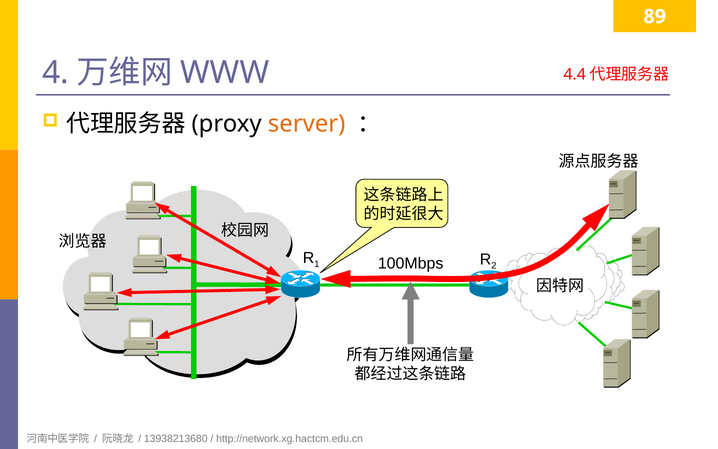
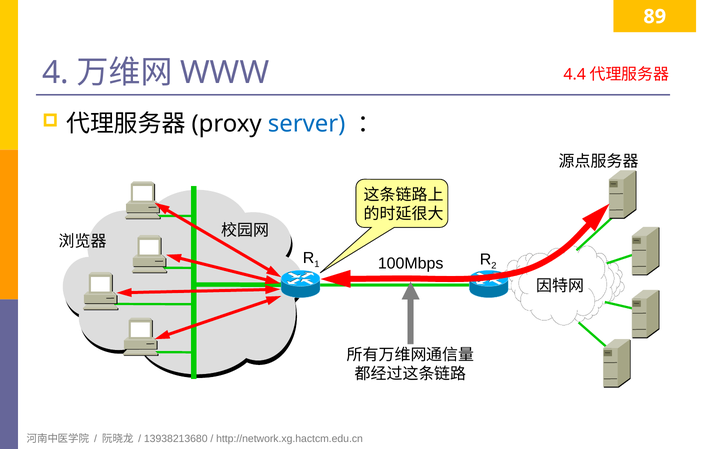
server colour: orange -> blue
